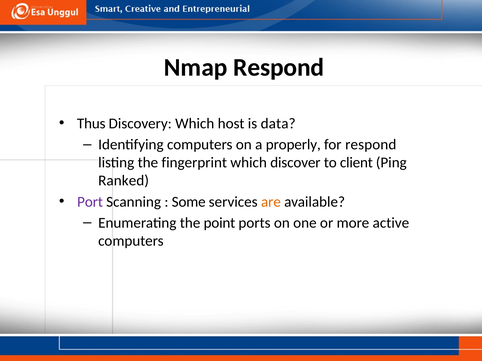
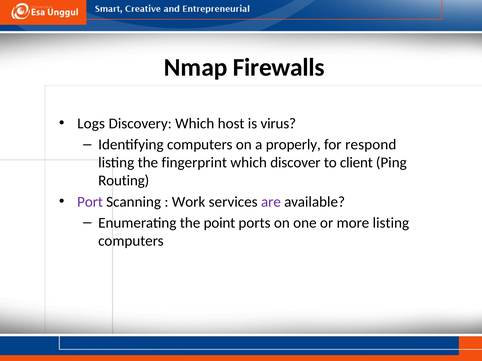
Nmap Respond: Respond -> Firewalls
Thus: Thus -> Logs
data: data -> virus
Ranked: Ranked -> Routing
Some: Some -> Work
are colour: orange -> purple
more active: active -> listing
